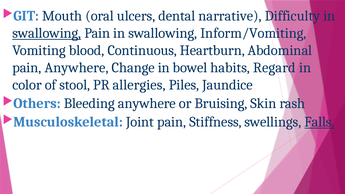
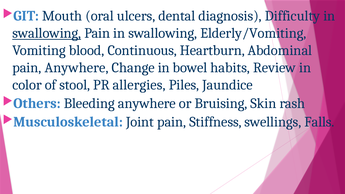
narrative: narrative -> diagnosis
Inform/Vomiting: Inform/Vomiting -> Elderly/Vomiting
Regard: Regard -> Review
Falls underline: present -> none
